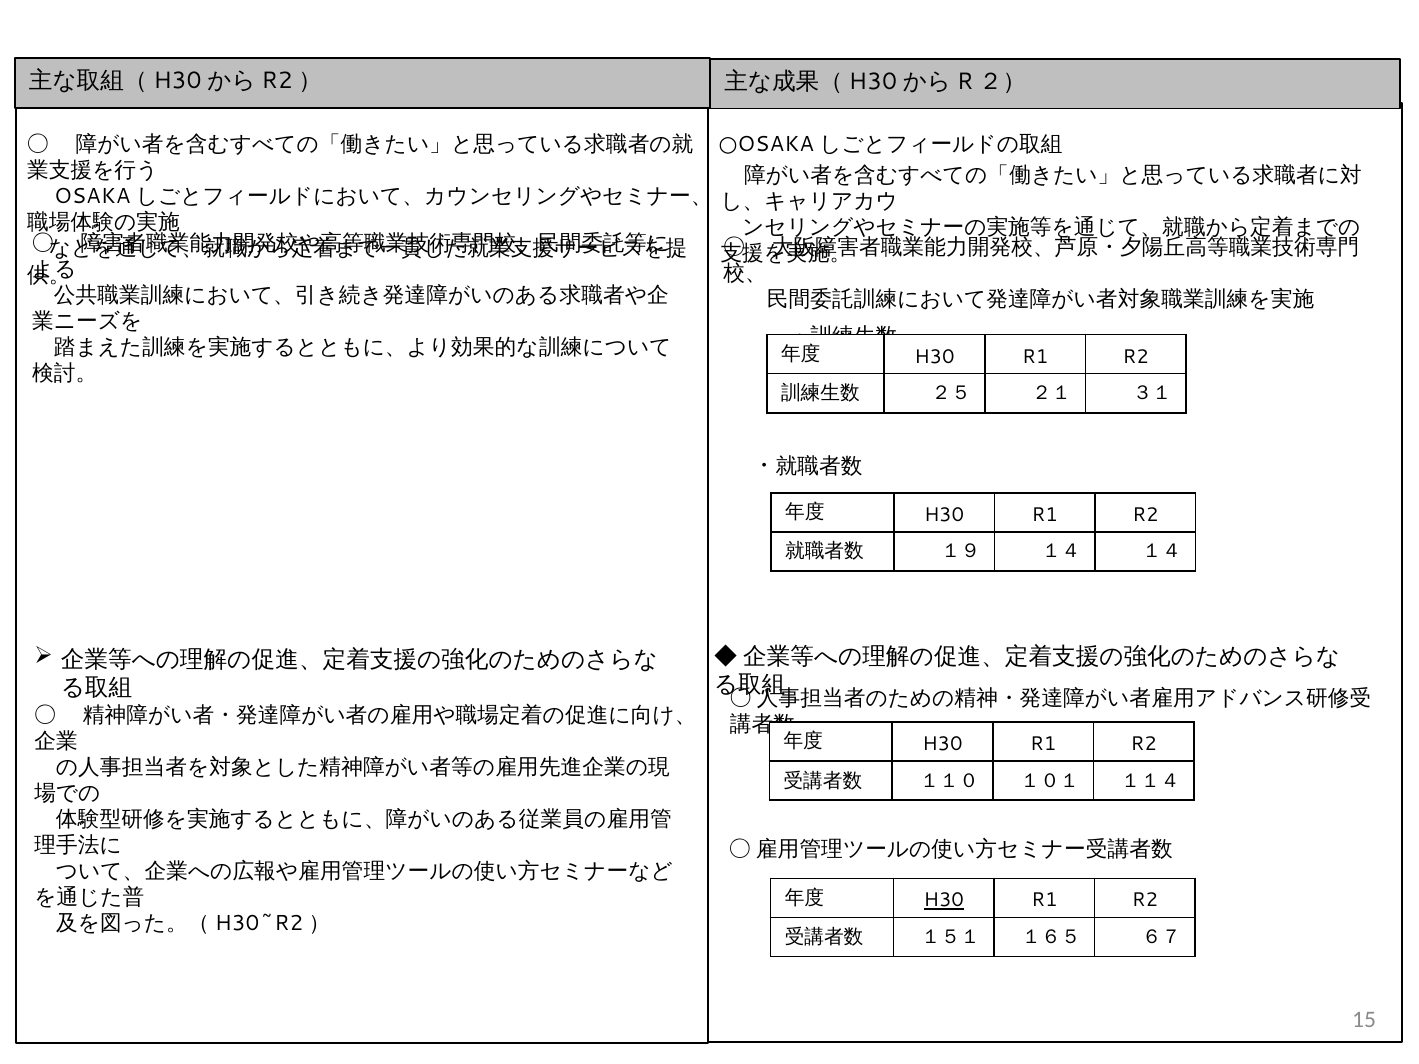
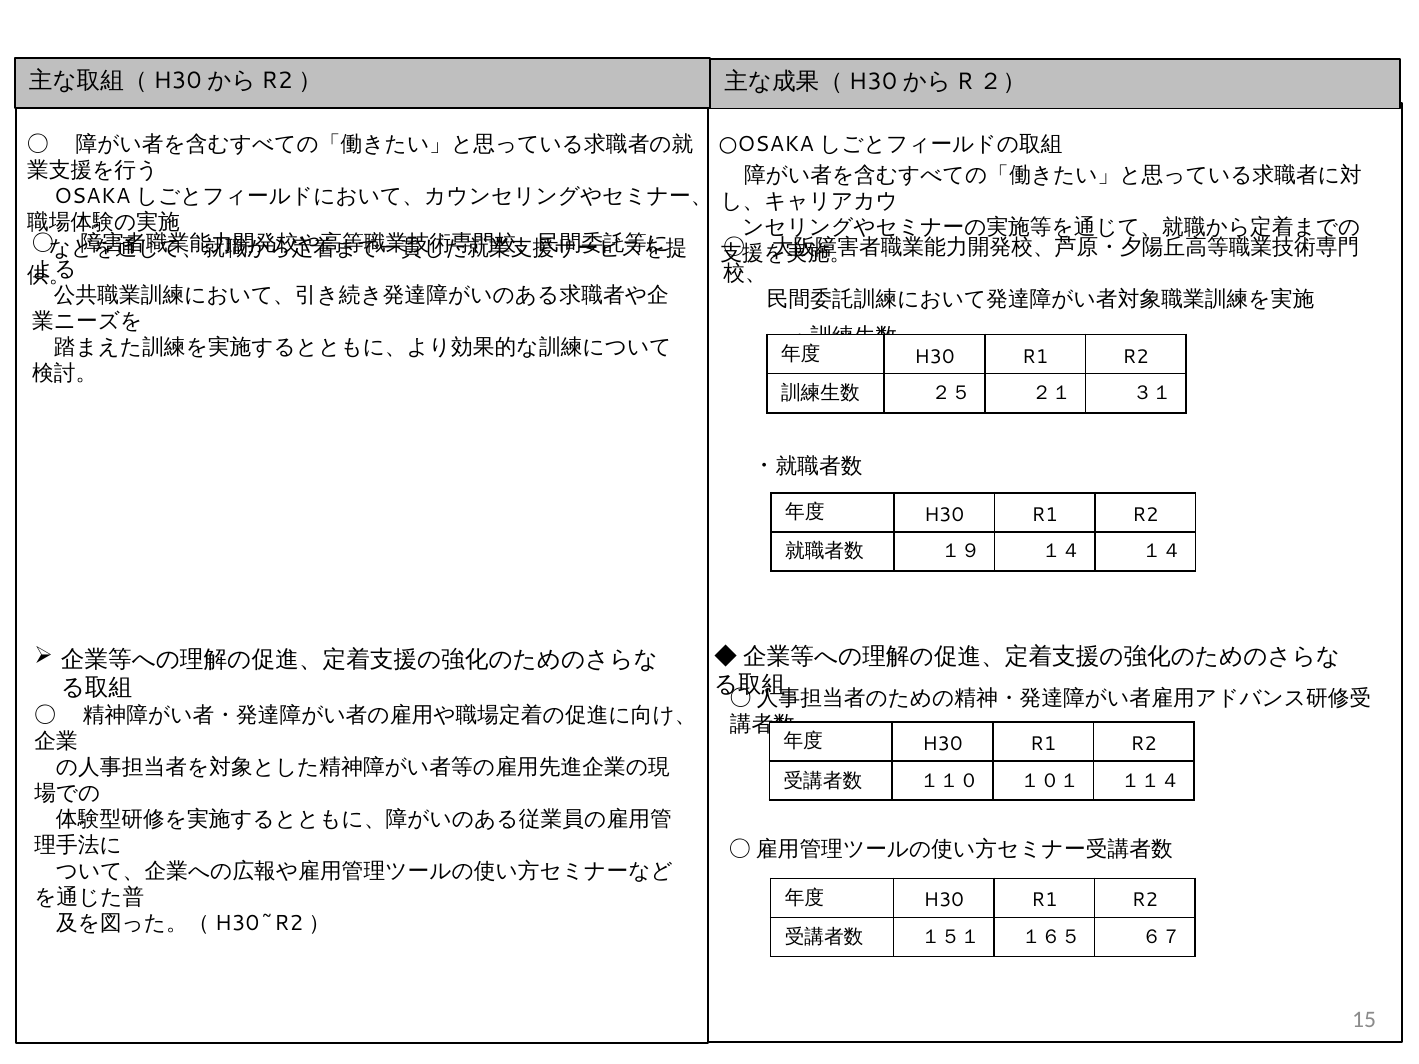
H30 at (944, 901) underline: present -> none
